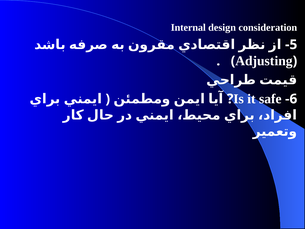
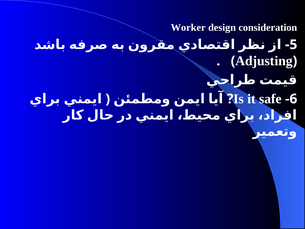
Internal: Internal -> Worker
